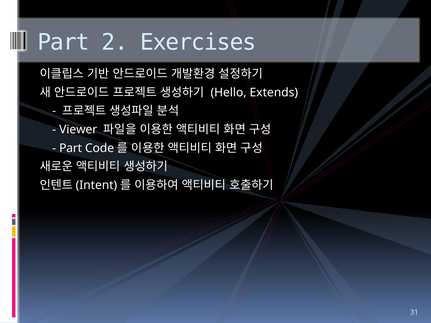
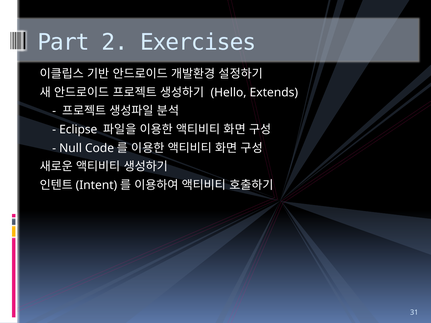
Viewer: Viewer -> Eclipse
Part at (71, 148): Part -> Null
